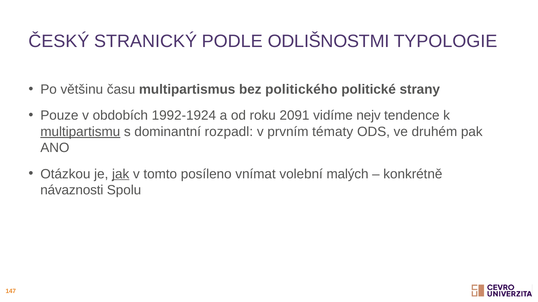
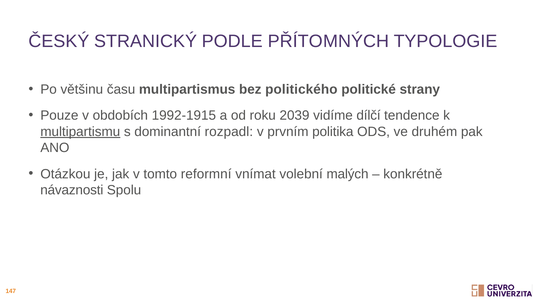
ODLIŠNOSTMI: ODLIŠNOSTMI -> PŘÍTOMNÝCH
1992-1924: 1992-1924 -> 1992-1915
2091: 2091 -> 2039
nejv: nejv -> dílčí
tématy: tématy -> politika
jak underline: present -> none
posíleno: posíleno -> reformní
